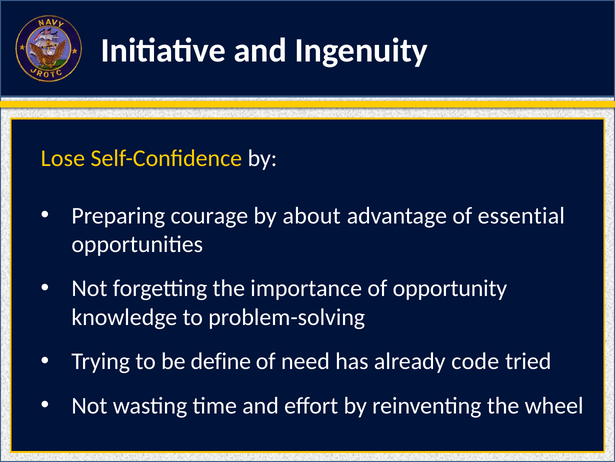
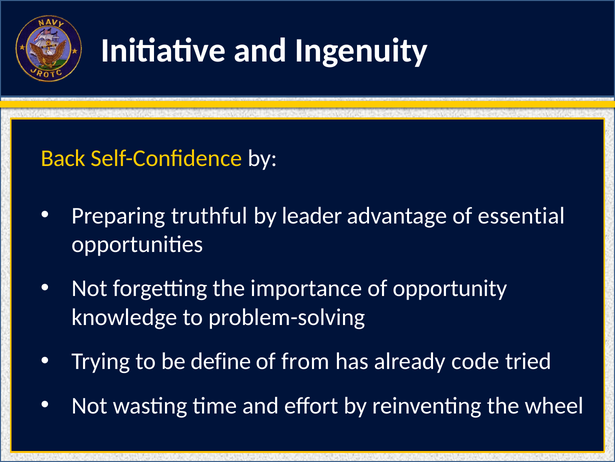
Lose: Lose -> Back
courage: courage -> truthful
about: about -> leader
need: need -> from
